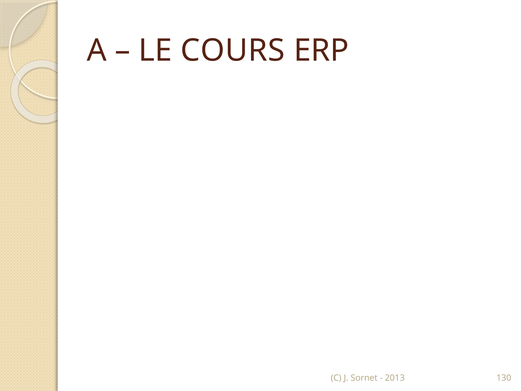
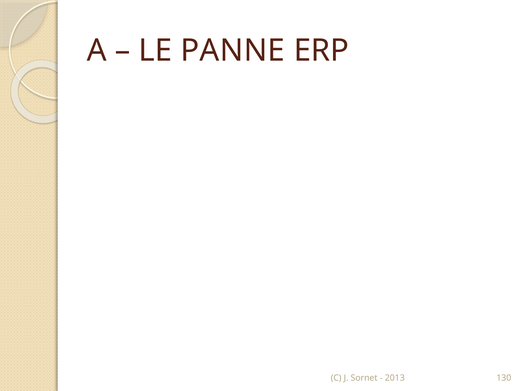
COURS: COURS -> PANNE
